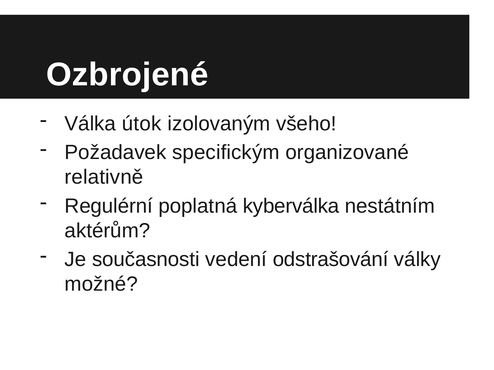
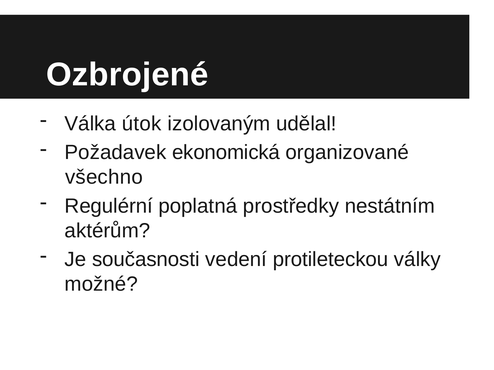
všeho: všeho -> udělal
specifickým: specifickým -> ekonomická
relativně: relativně -> všechno
kyberválka: kyberválka -> prostředky
odstrašování: odstrašování -> protileteckou
